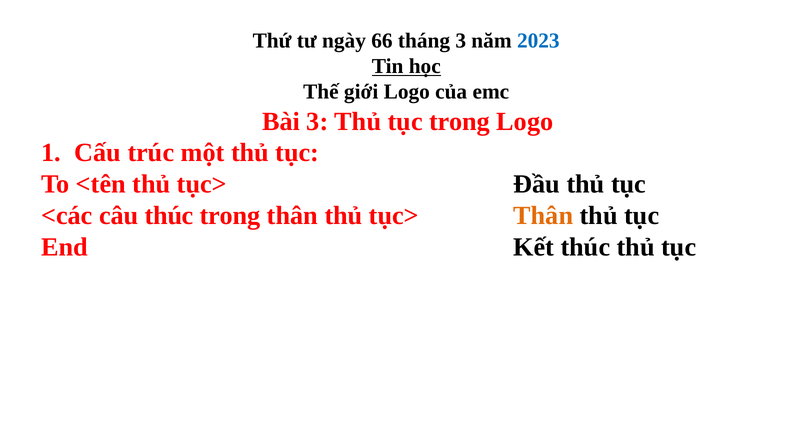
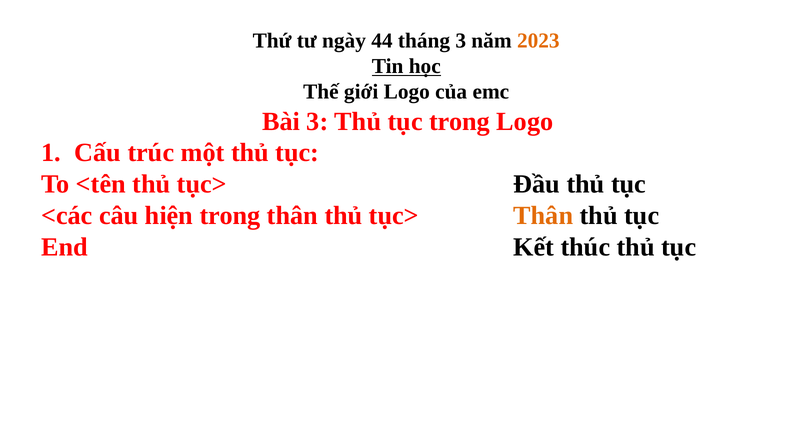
66: 66 -> 44
2023 colour: blue -> orange
câu thúc: thúc -> hiện
